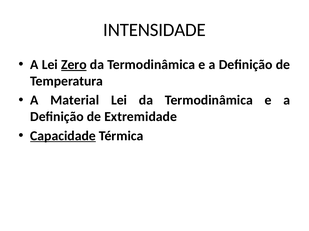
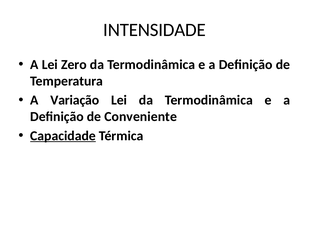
Zero underline: present -> none
Material: Material -> Variação
Extremidade: Extremidade -> Conveniente
